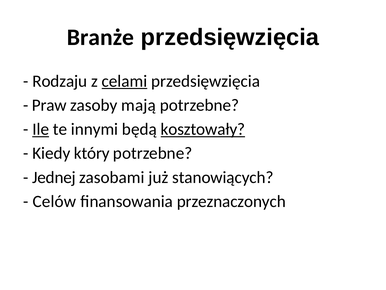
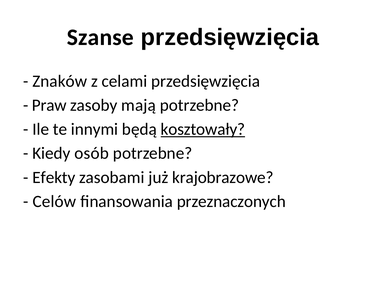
Branże: Branże -> Szanse
Rodzaju: Rodzaju -> Znaków
celami underline: present -> none
Ile underline: present -> none
który: który -> osób
Jednej: Jednej -> Efekty
stanowiących: stanowiących -> krajobrazowe
